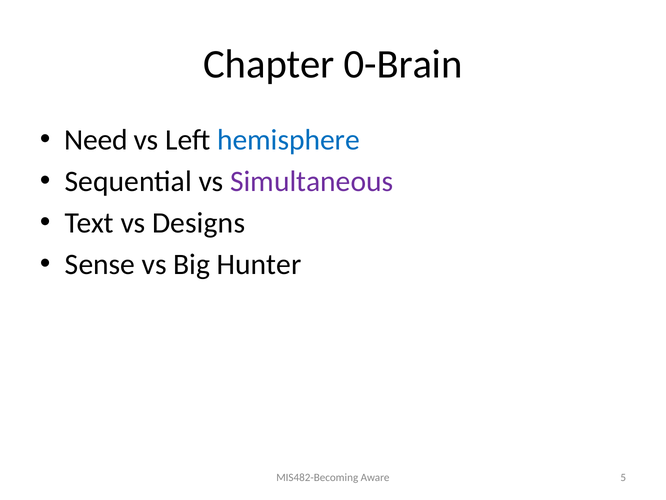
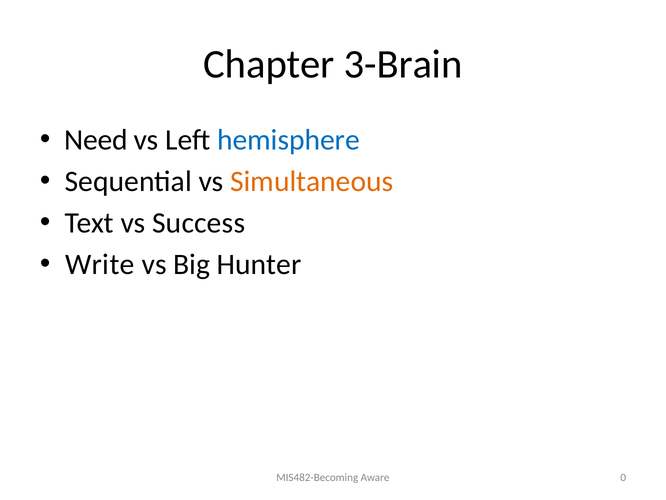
0-Brain: 0-Brain -> 3-Brain
Simultaneous colour: purple -> orange
Designs: Designs -> Success
Sense: Sense -> Write
5: 5 -> 0
